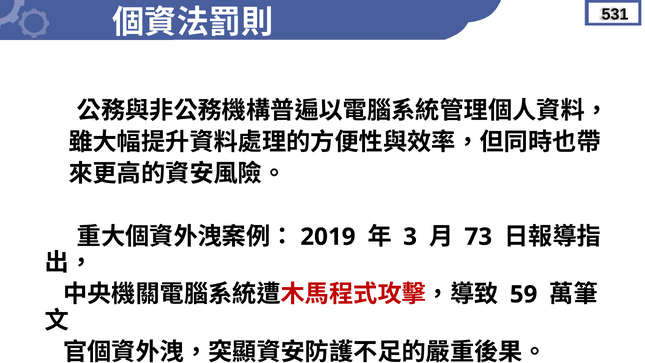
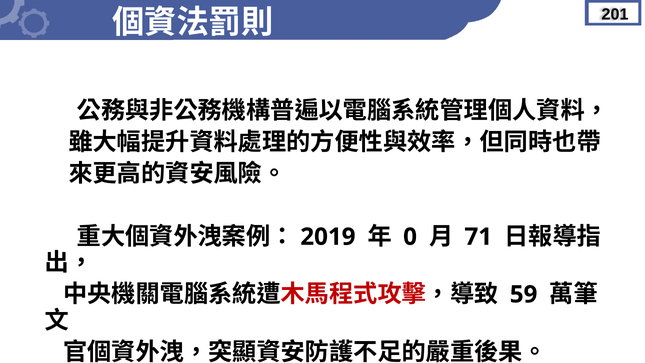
531: 531 -> 201
3: 3 -> 0
73: 73 -> 71
